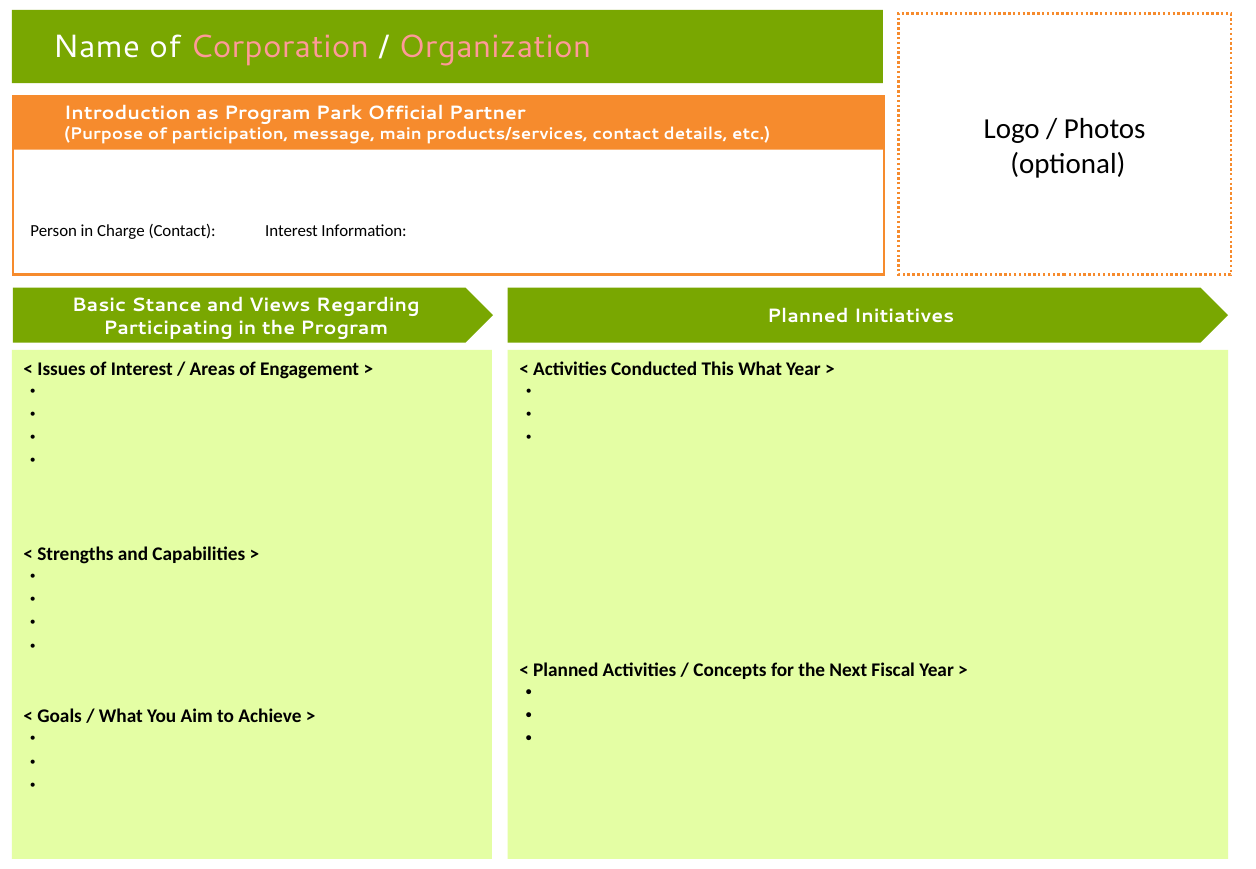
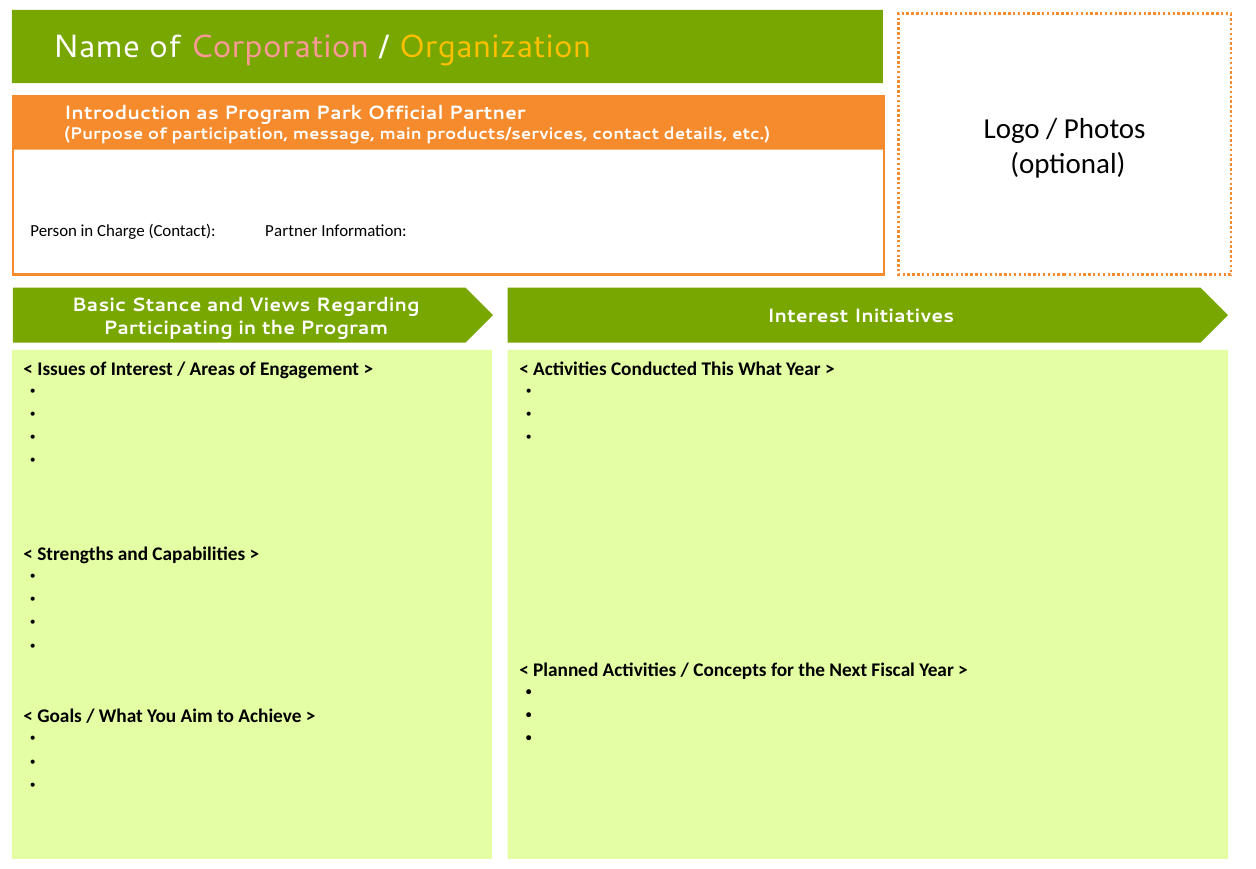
Organization colour: pink -> yellow
Contact Interest: Interest -> Partner
Planned at (808, 317): Planned -> Interest
